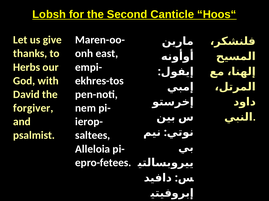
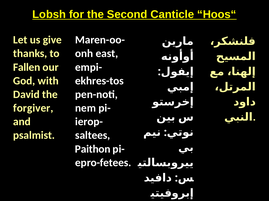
Herbs: Herbs -> Fallen
Alleloia: Alleloia -> Paithon
